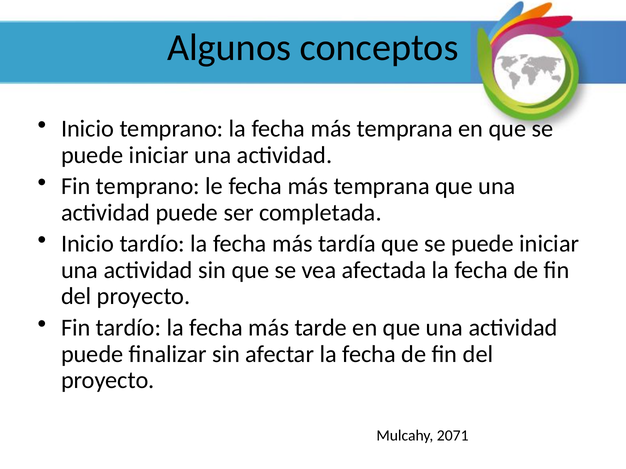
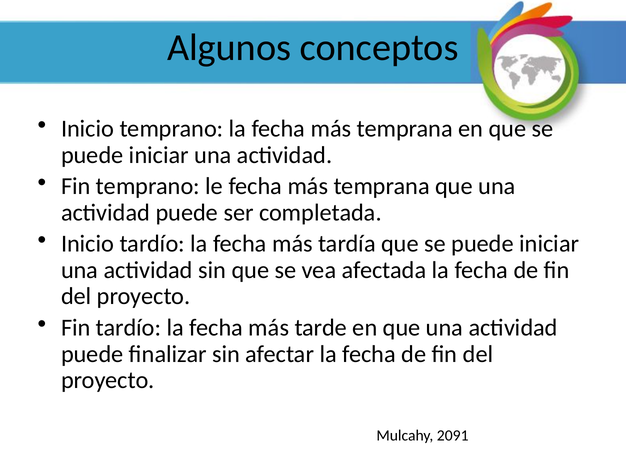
2071: 2071 -> 2091
